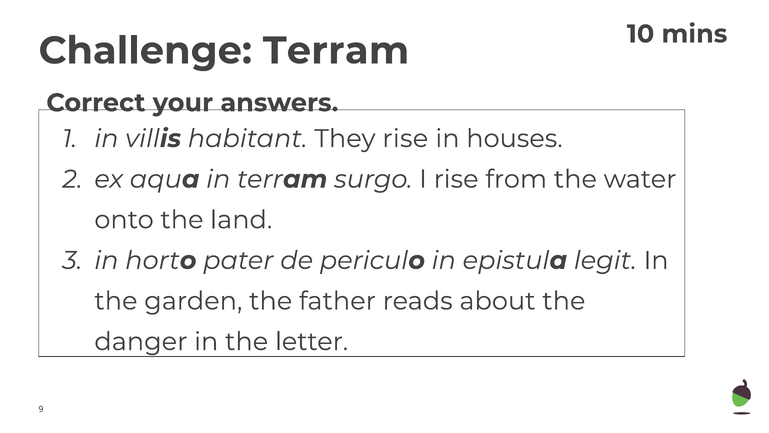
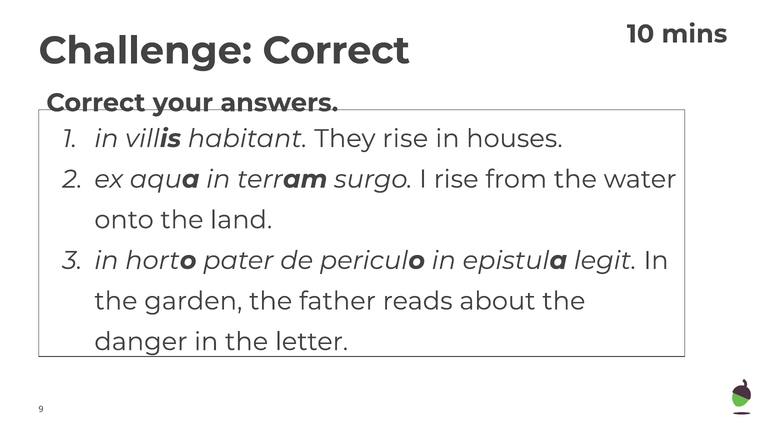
Challenge Terram: Terram -> Correct
